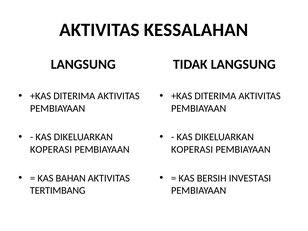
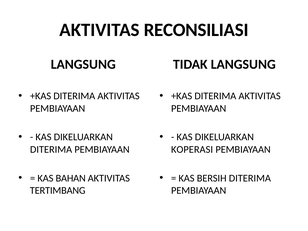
KESSALAHAN: KESSALAHAN -> RECONSILIASI
KOPERASI at (51, 149): KOPERASI -> DITERIMA
BERSIH INVESTASI: INVESTASI -> DITERIMA
